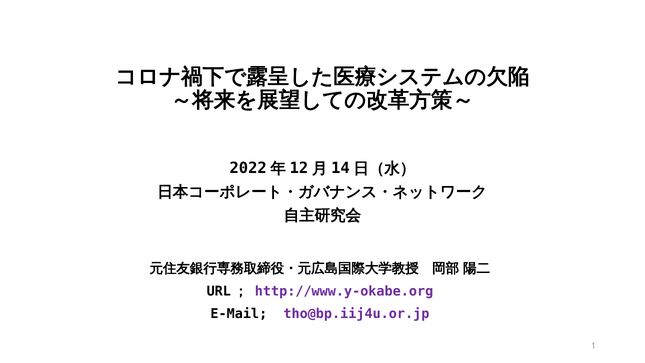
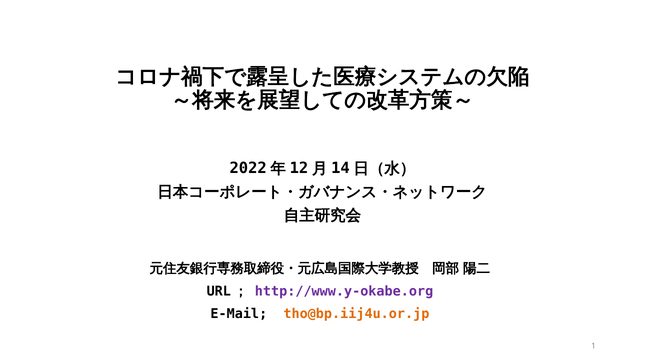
tho@bp.iij4u.or.jp colour: purple -> orange
